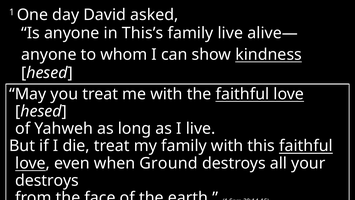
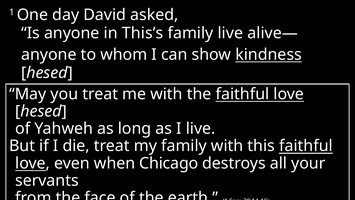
Ground: Ground -> Chicago
destroys at (47, 180): destroys -> servants
